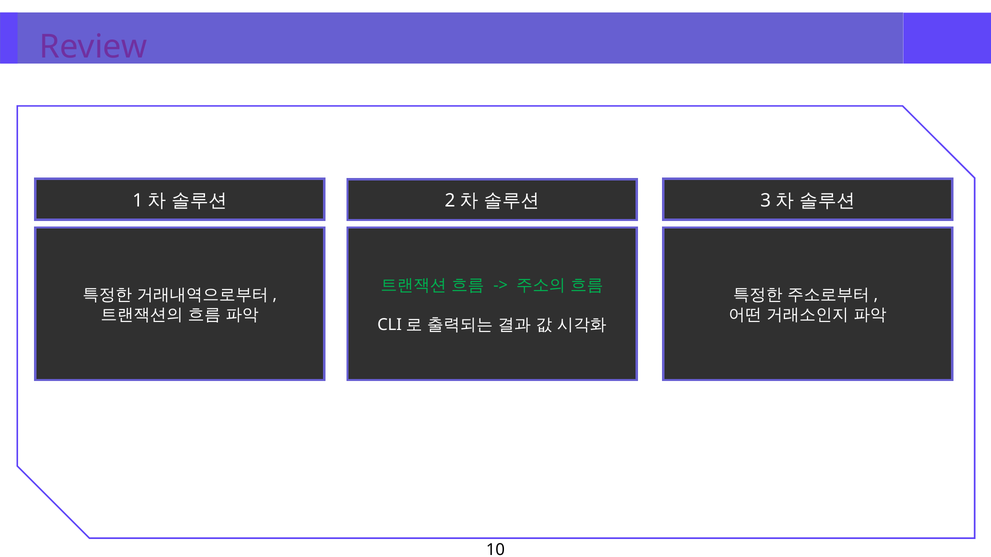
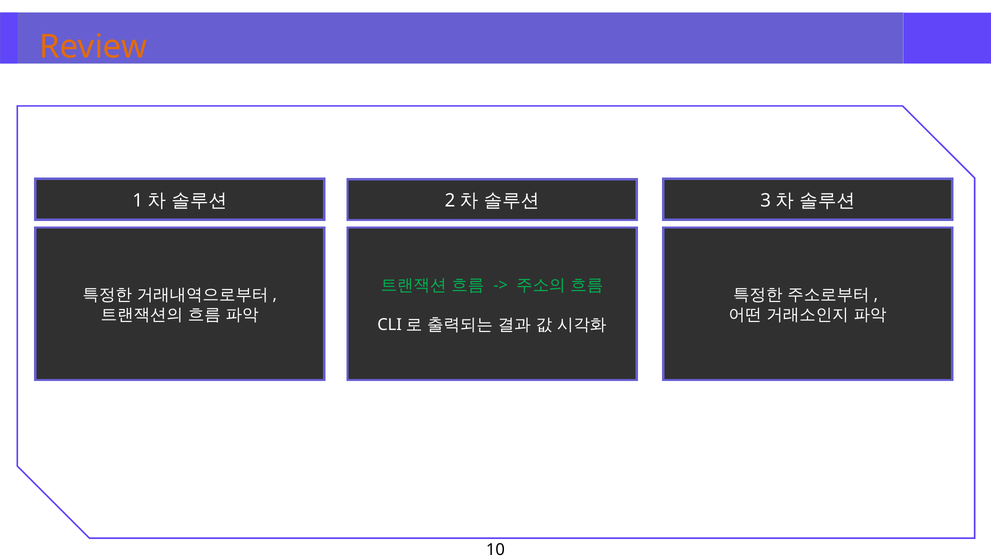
Review colour: purple -> orange
